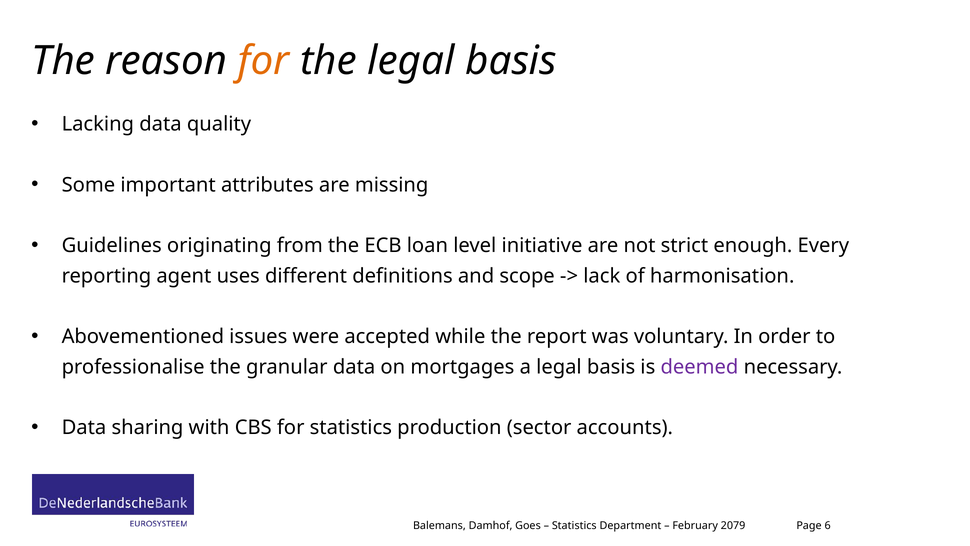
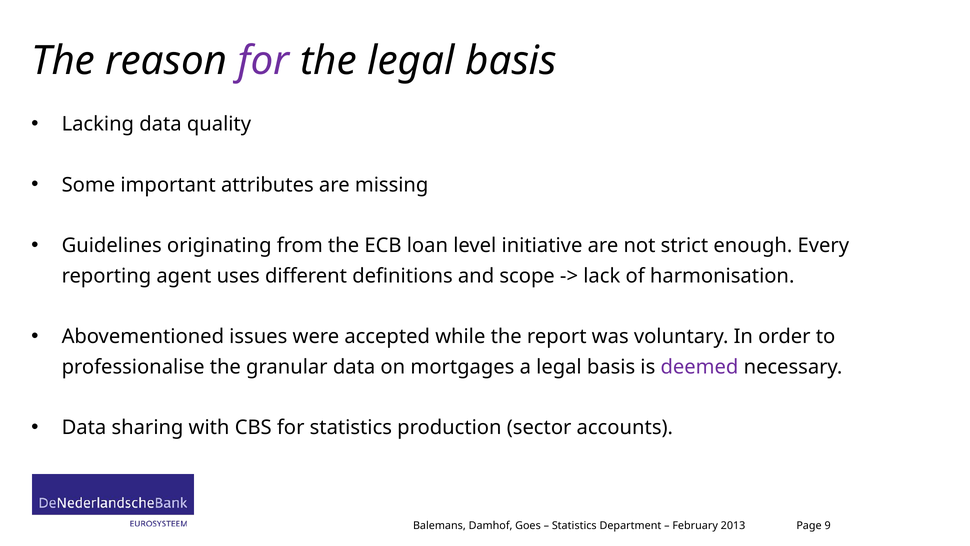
for at (264, 61) colour: orange -> purple
2079: 2079 -> 2013
6: 6 -> 9
